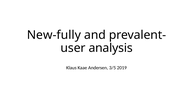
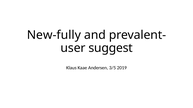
analysis: analysis -> suggest
